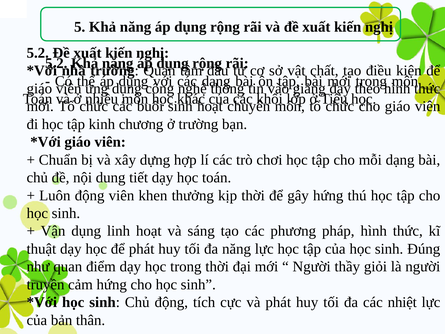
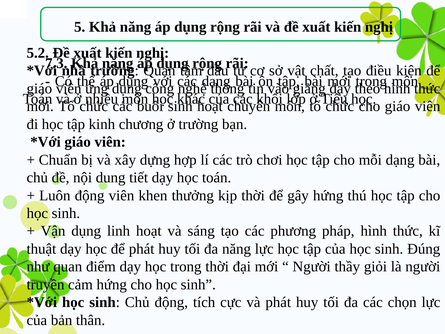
5.2 at (56, 63): 5.2 -> 7.3
nhiệt: nhiệt -> chọn
